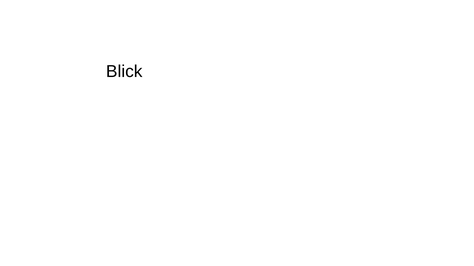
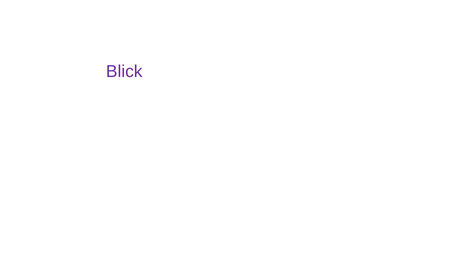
Blick colour: black -> purple
